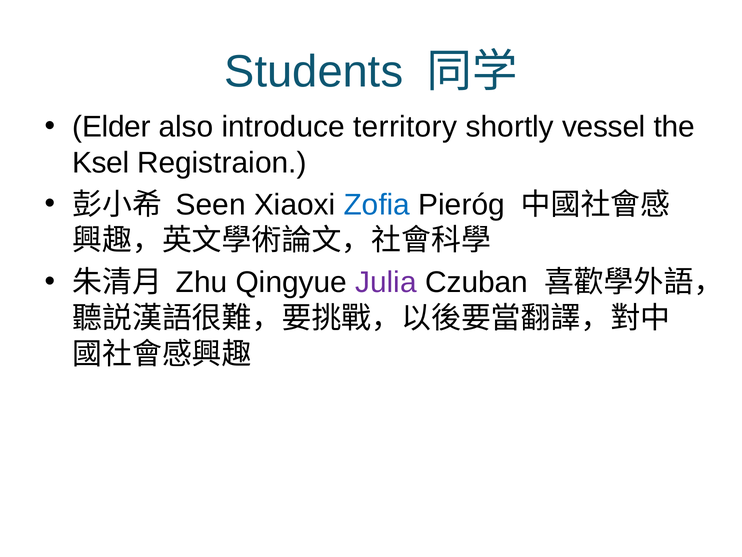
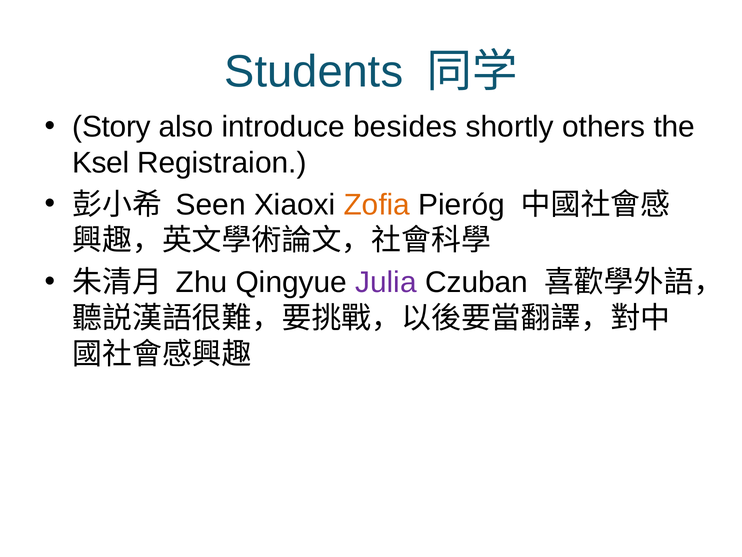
Elder: Elder -> Story
territory: territory -> besides
vessel: vessel -> others
Zofia colour: blue -> orange
